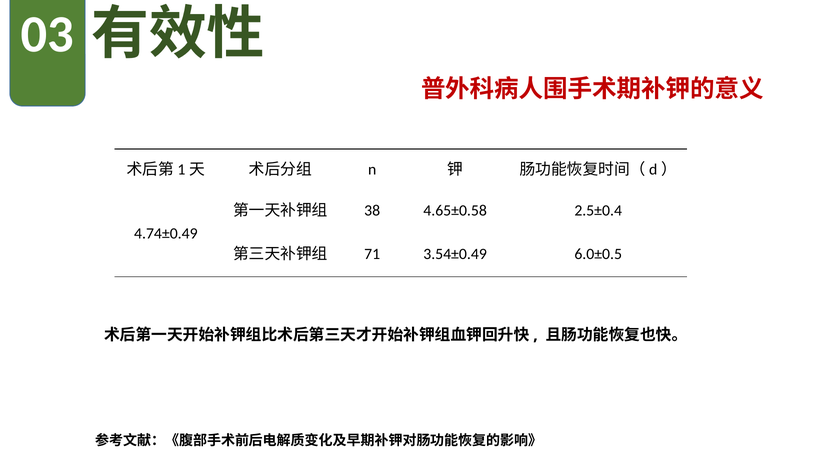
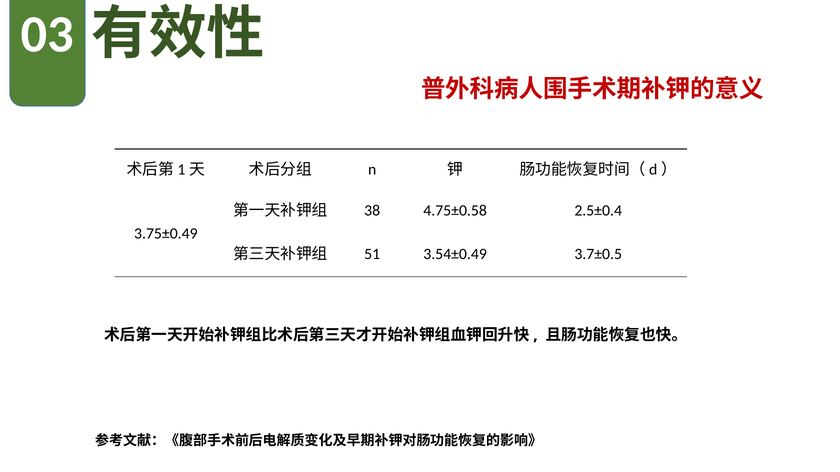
4.65±0.58: 4.65±0.58 -> 4.75±0.58
4.74±0.49: 4.74±0.49 -> 3.75±0.49
71: 71 -> 51
6.0±0.5: 6.0±0.5 -> 3.7±0.5
